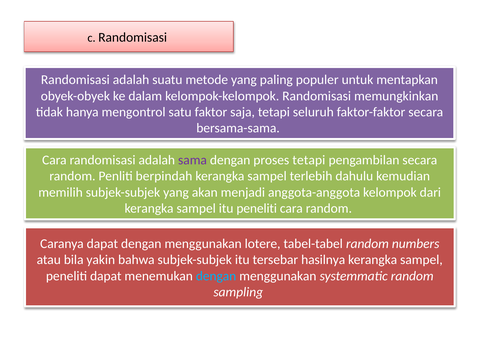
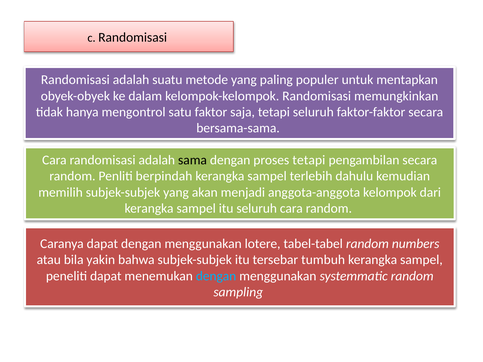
sama colour: purple -> black
itu peneliti: peneliti -> seluruh
hasilnya: hasilnya -> tumbuh
